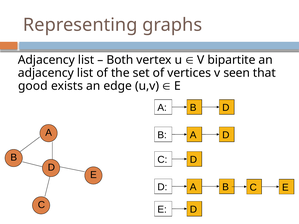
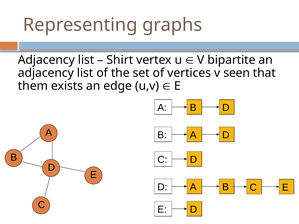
Both: Both -> Shirt
good: good -> them
